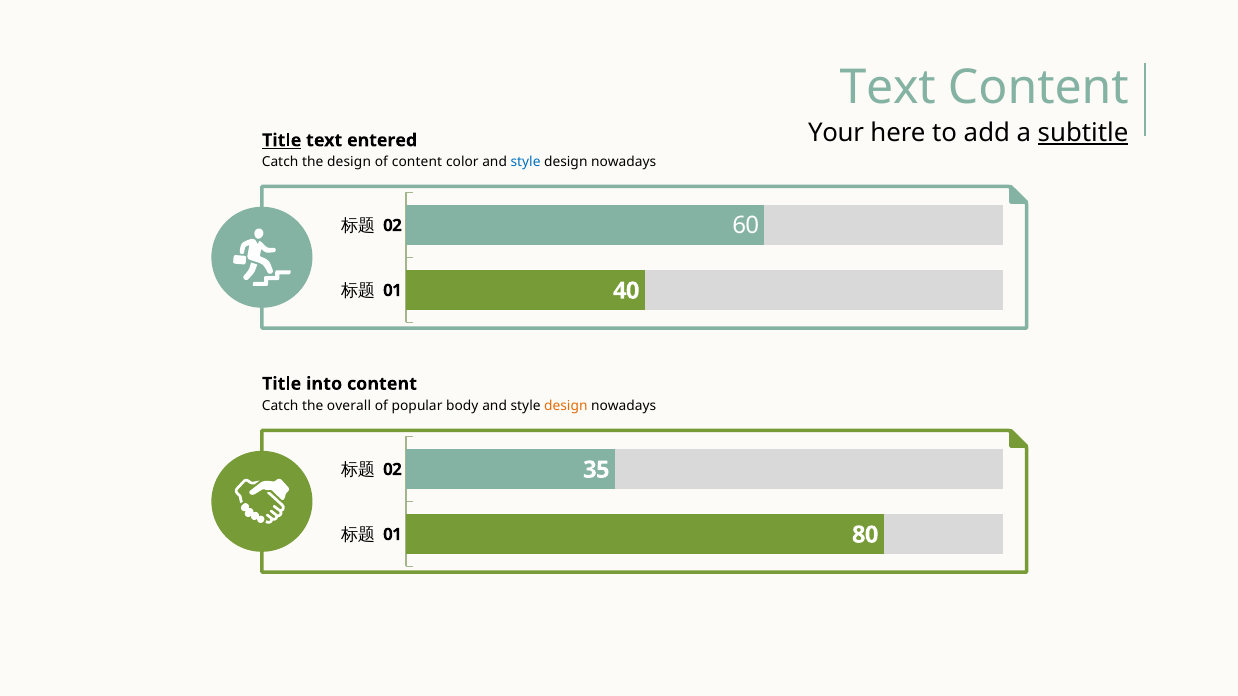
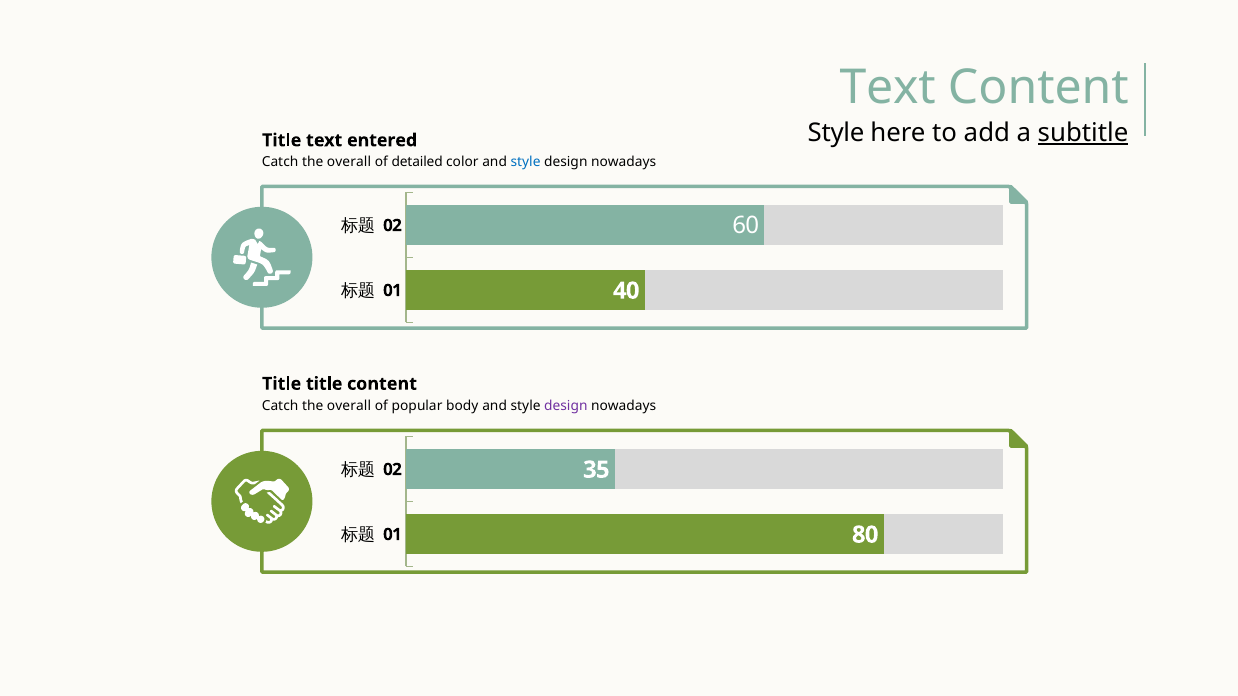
Your at (836, 133): Your -> Style
Title at (282, 140) underline: present -> none
design at (349, 162): design -> overall
of content: content -> detailed
Title into: into -> title
design at (566, 406) colour: orange -> purple
